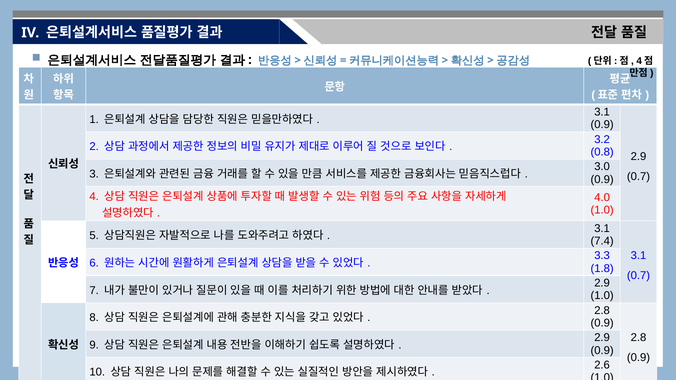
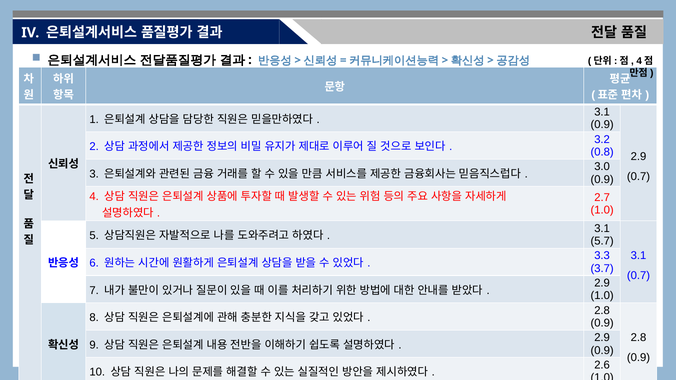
4.0: 4.0 -> 2.7
7.4: 7.4 -> 5.7
1.8: 1.8 -> 3.7
